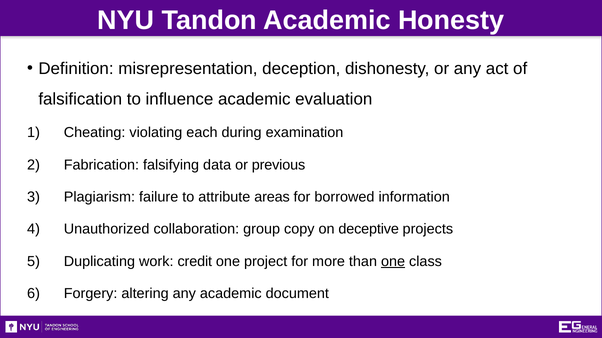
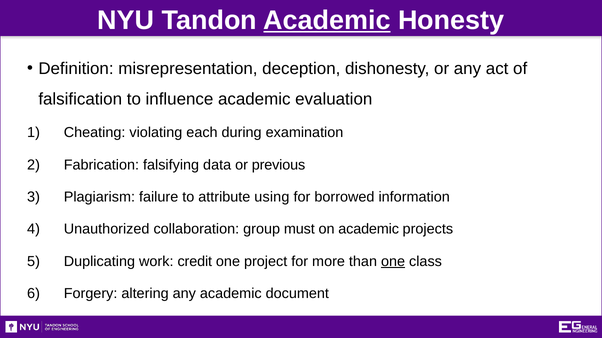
Academic at (327, 20) underline: none -> present
areas: areas -> using
copy: copy -> must
on deceptive: deceptive -> academic
